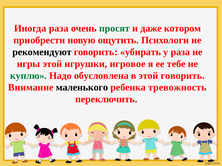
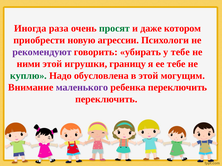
ощутить: ощутить -> агрессии
рекомендуют colour: black -> purple
у раза: раза -> тебе
игры: игры -> ними
игровое: игровое -> границу
этой говорить: говорить -> могущим
маленького colour: black -> purple
ребенка тревожность: тревожность -> переключить
